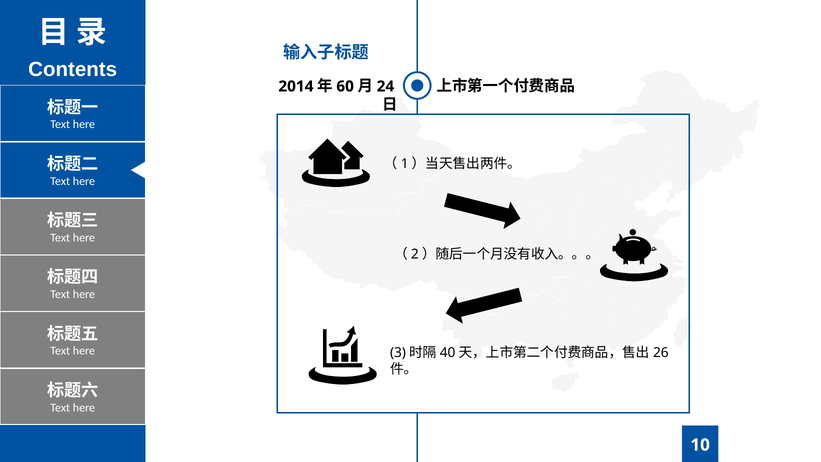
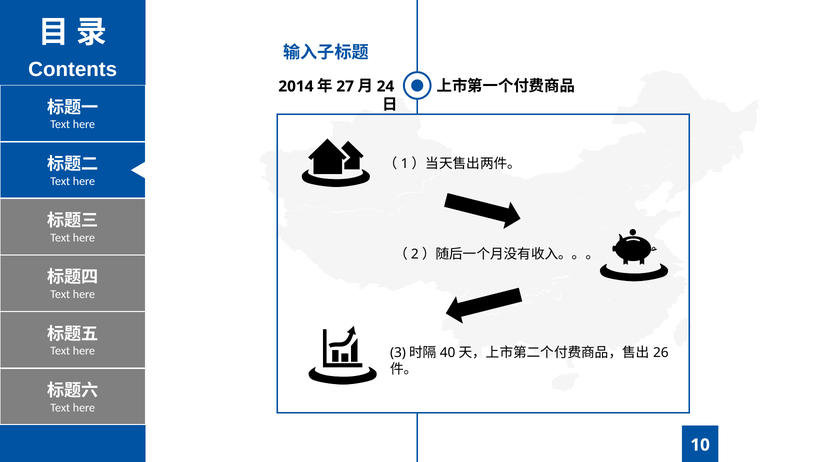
60: 60 -> 27
